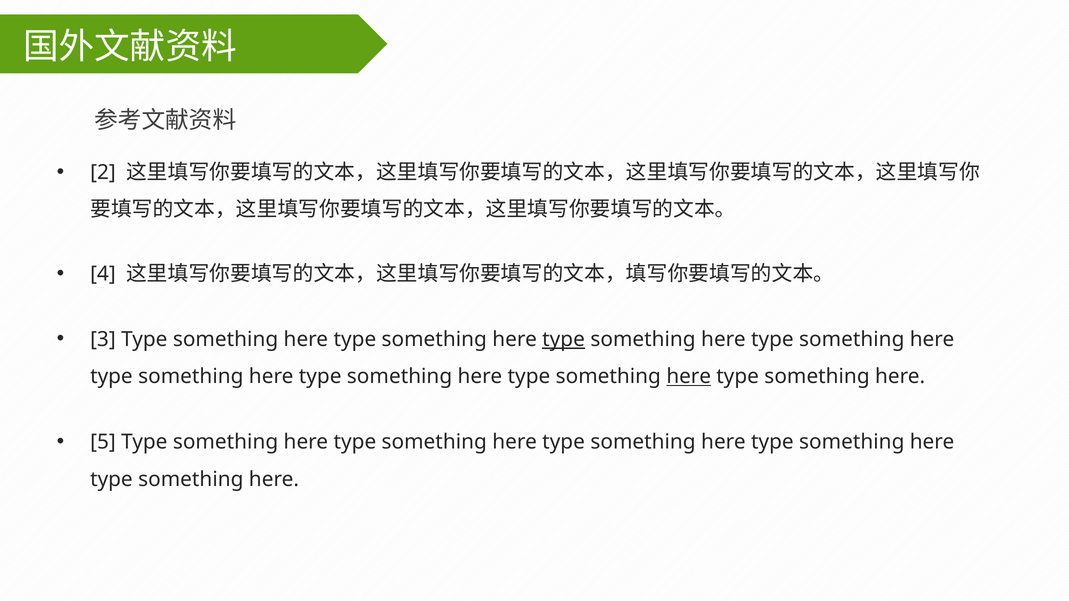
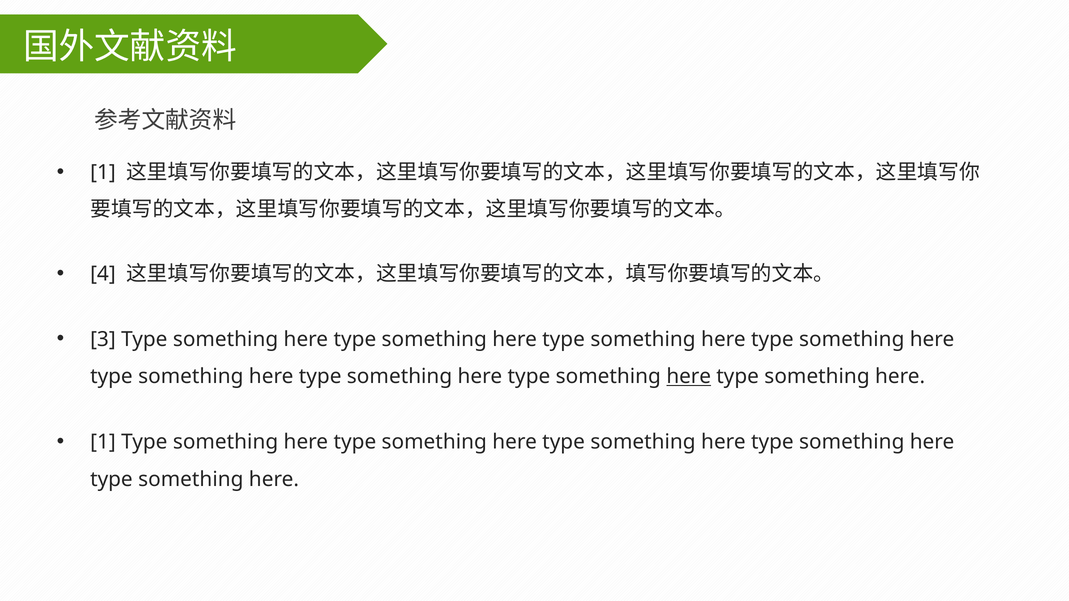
2 at (103, 172): 2 -> 1
type at (564, 339) underline: present -> none
5 at (103, 442): 5 -> 1
